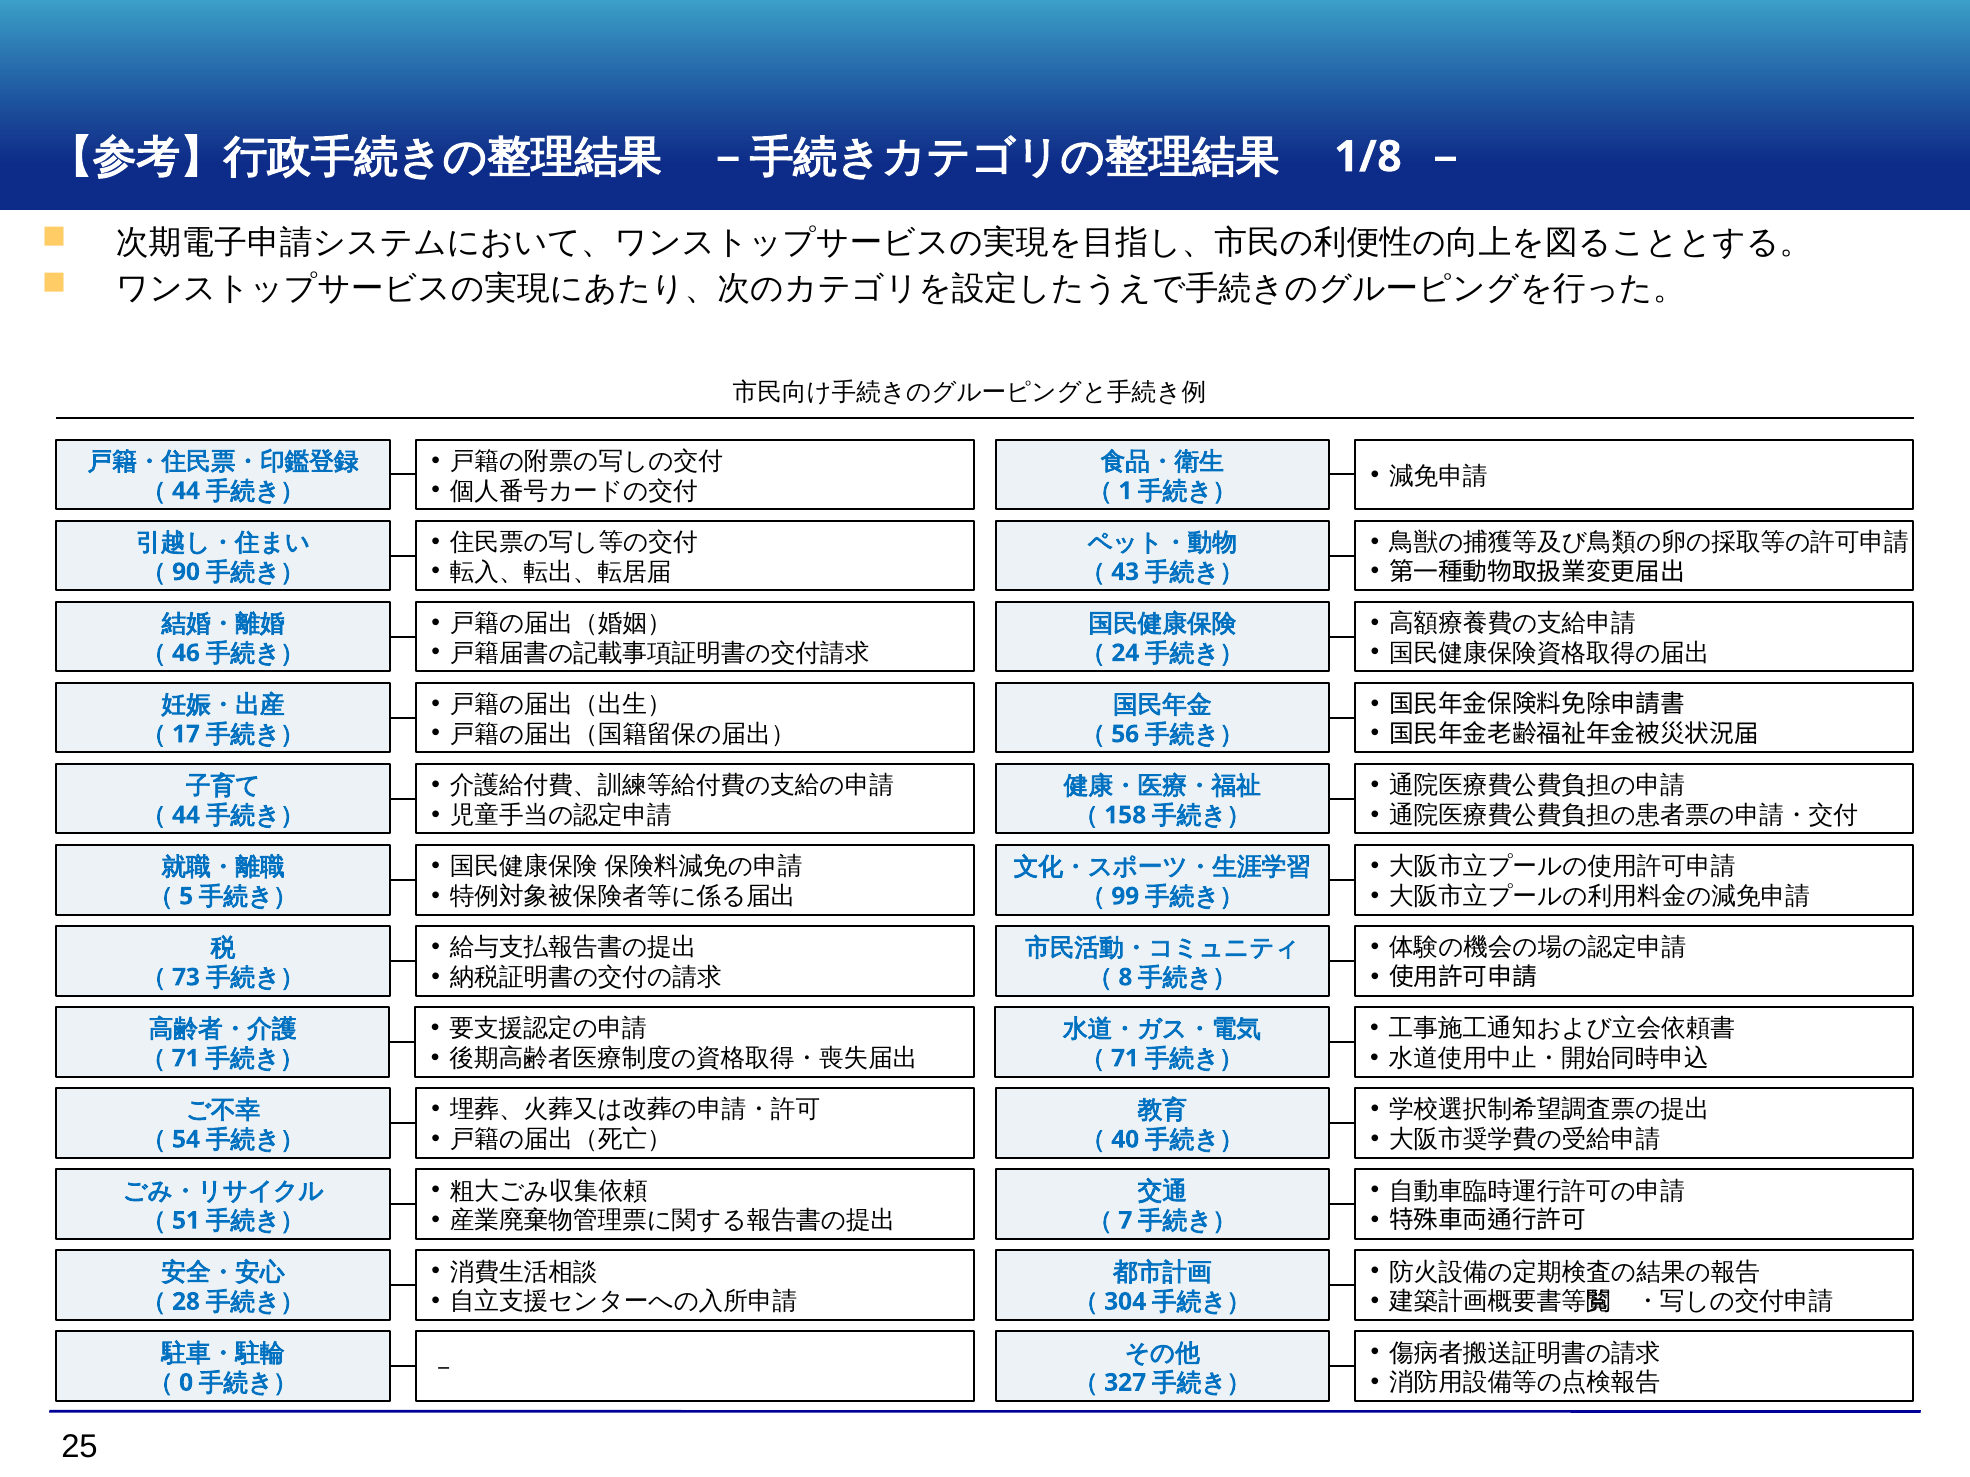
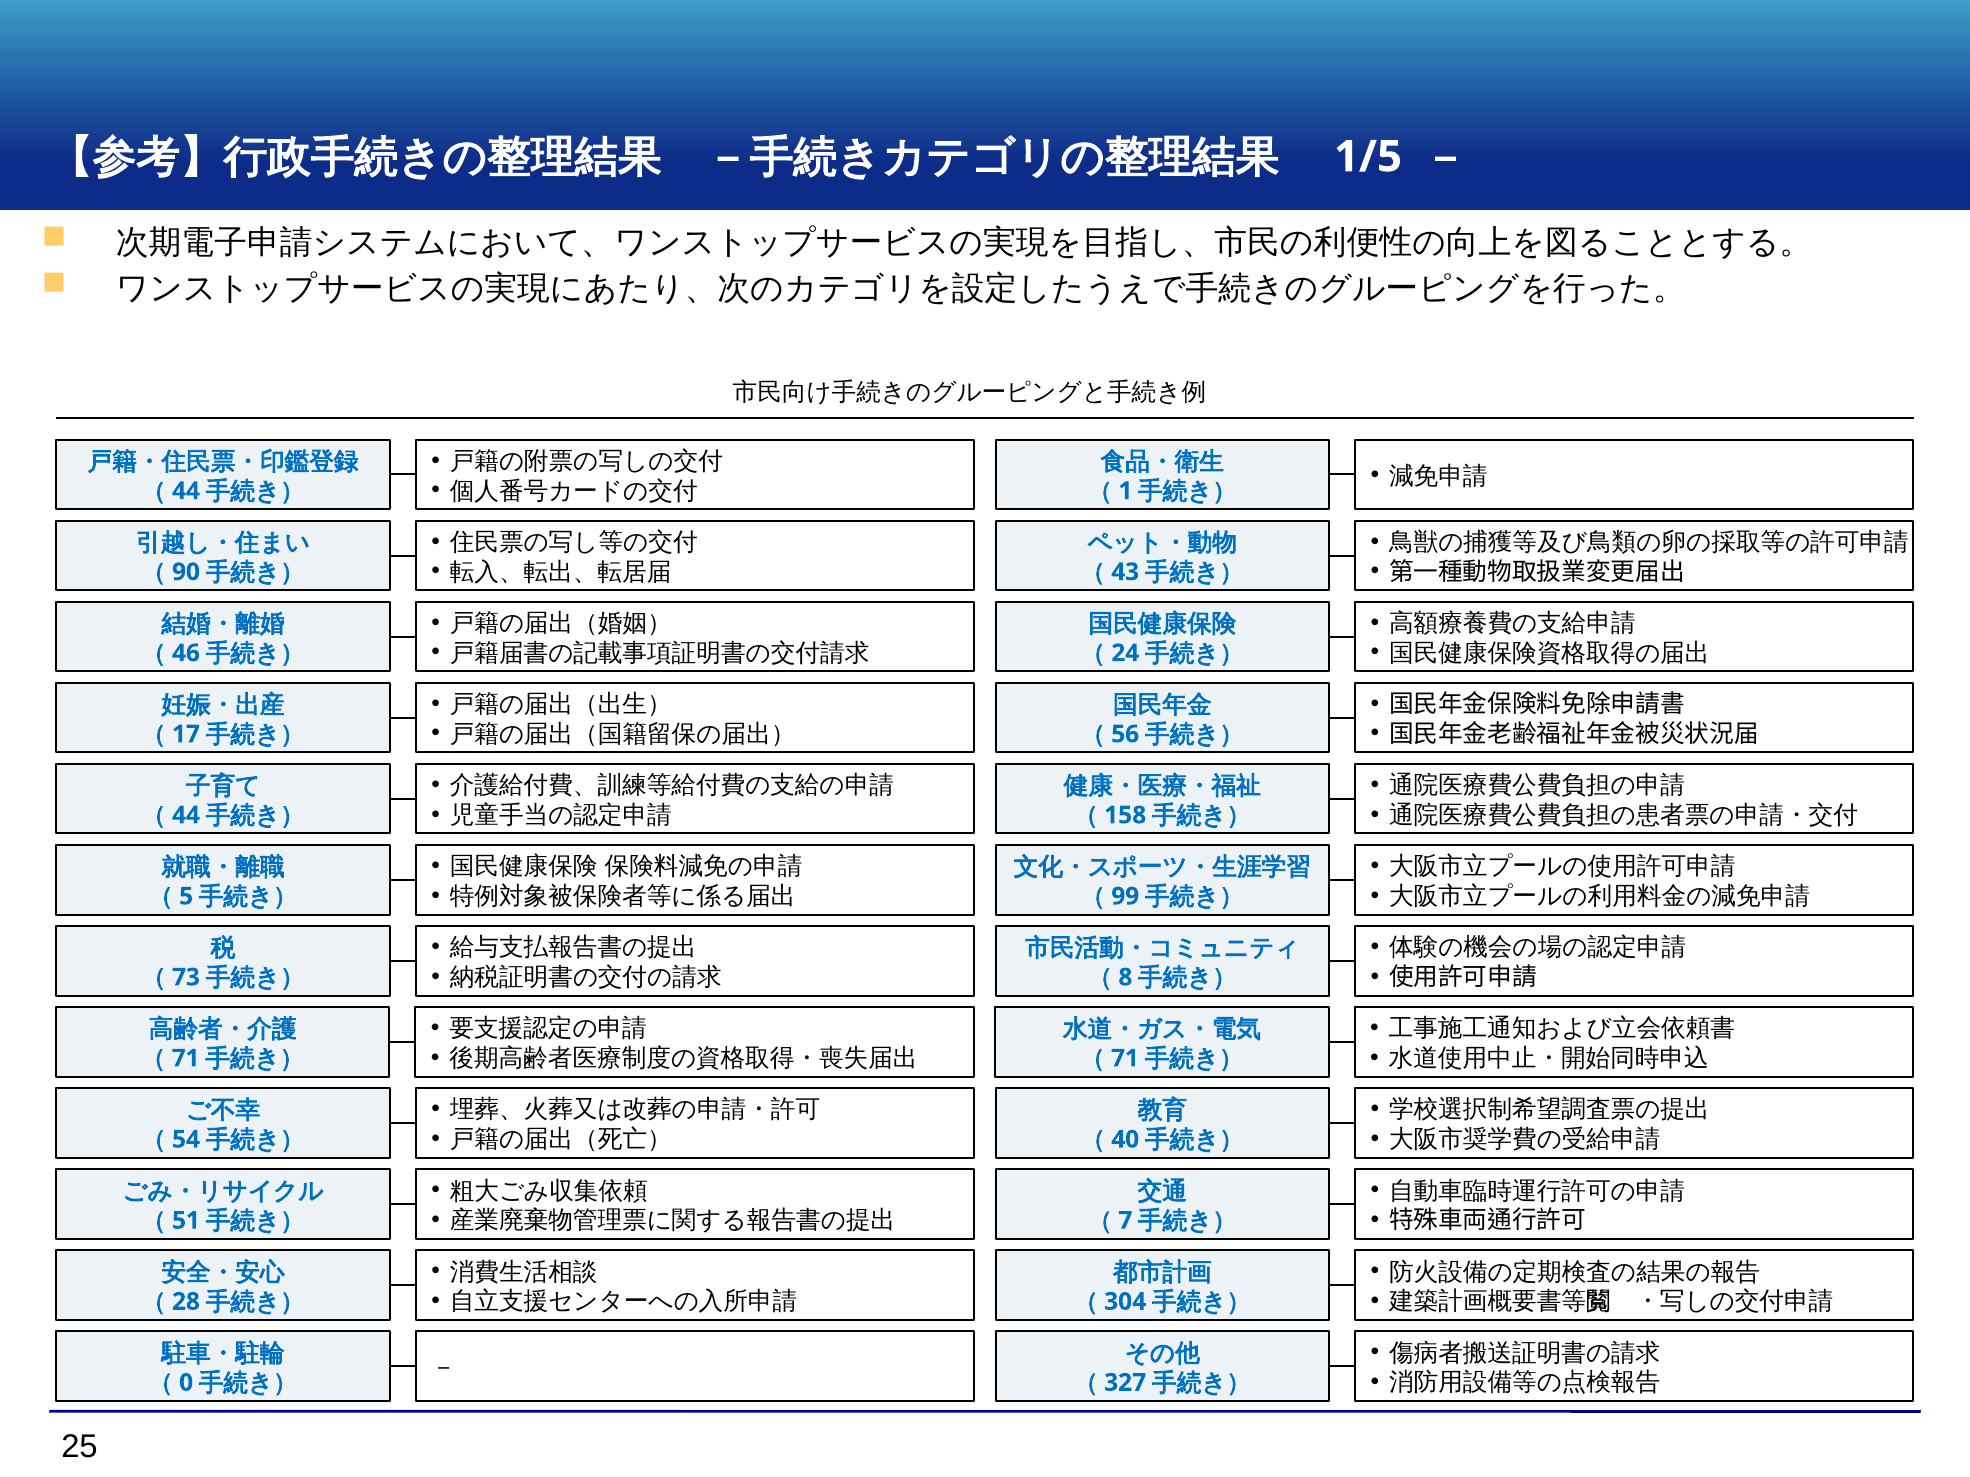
1/8: 1/8 -> 1/5
